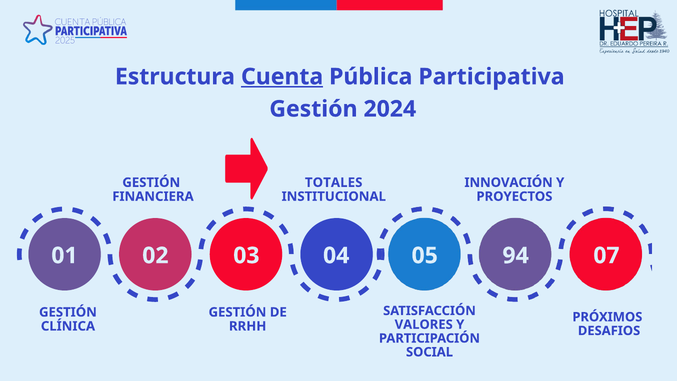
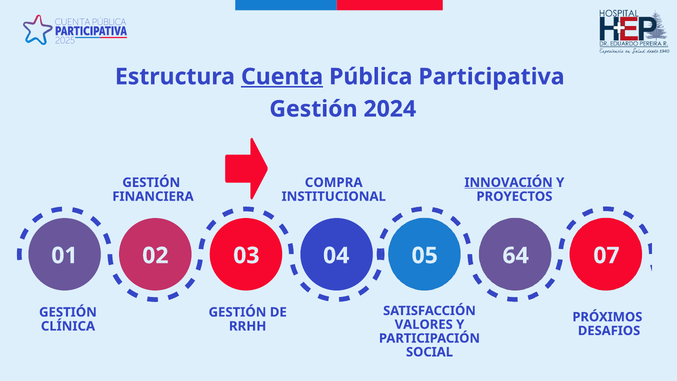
TOTALES: TOTALES -> COMPRA
INNOVACIÓN underline: none -> present
94: 94 -> 64
